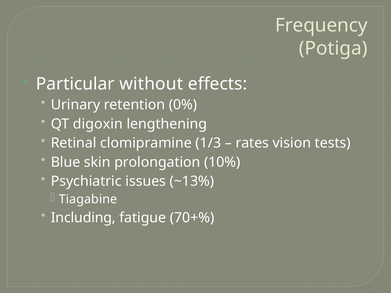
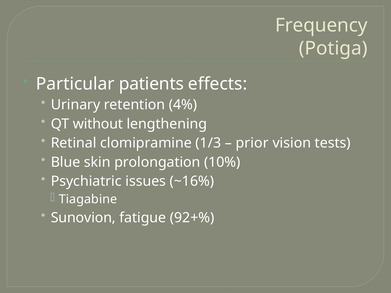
without: without -> patients
0%: 0% -> 4%
digoxin: digoxin -> without
rates: rates -> prior
~13%: ~13% -> ~16%
Including: Including -> Sunovion
70+%: 70+% -> 92+%
